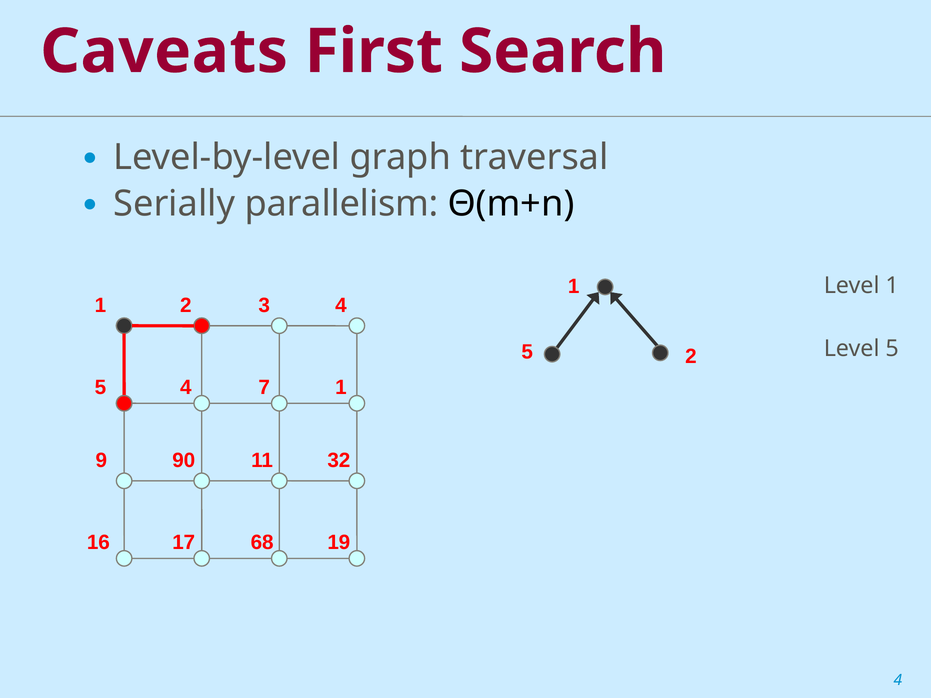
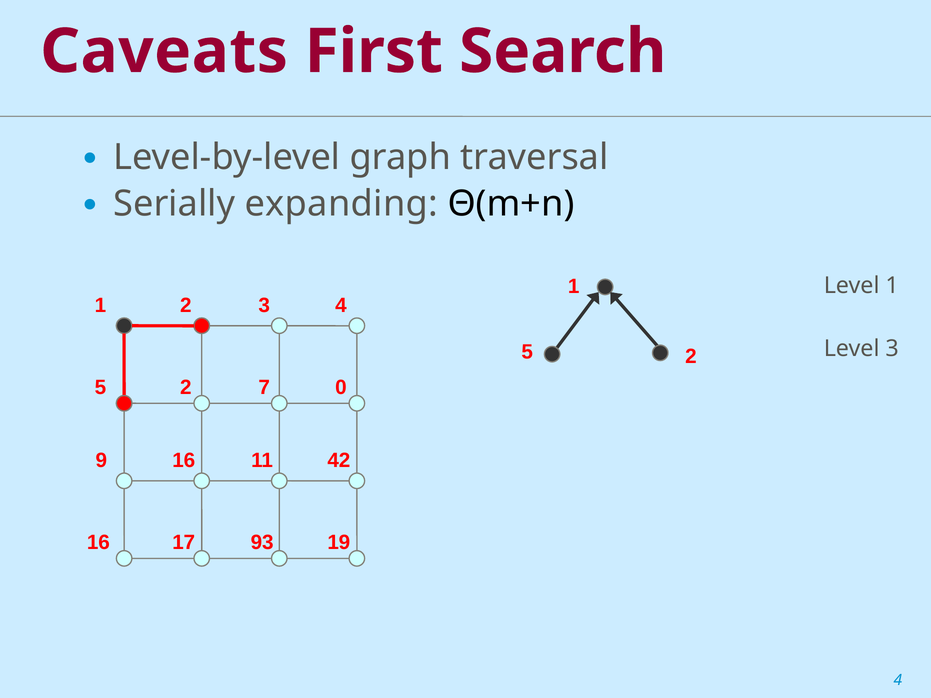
parallelism: parallelism -> expanding
Level 5: 5 -> 3
5 4: 4 -> 2
7 1: 1 -> 0
9 90: 90 -> 16
32: 32 -> 42
68: 68 -> 93
